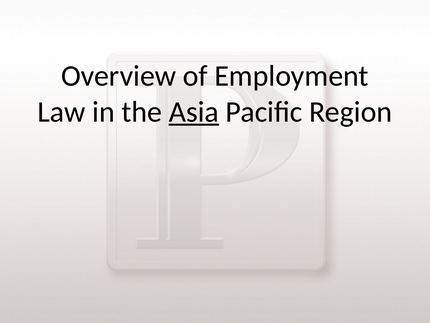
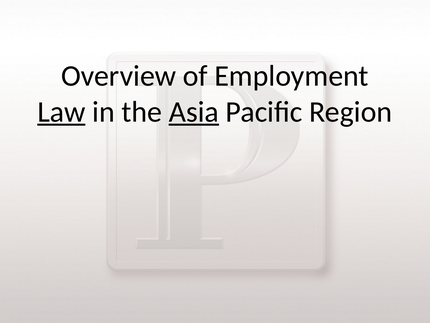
Law underline: none -> present
